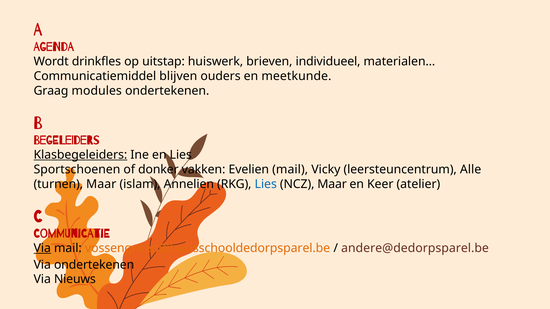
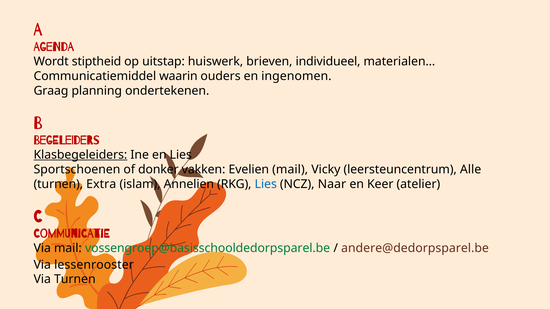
drinkfles: drinkfles -> stiptheid
blijven: blijven -> waarin
meetkunde: meetkunde -> ingenomen
modules: modules -> planning
turnen Maar: Maar -> Extra
NCZ Maar: Maar -> Naar
Via at (42, 248) underline: present -> none
vossengroep@basisschooldedorpsparel.be colour: orange -> green
Via ondertekenen: ondertekenen -> lessenrooster
Via Nieuws: Nieuws -> Turnen
